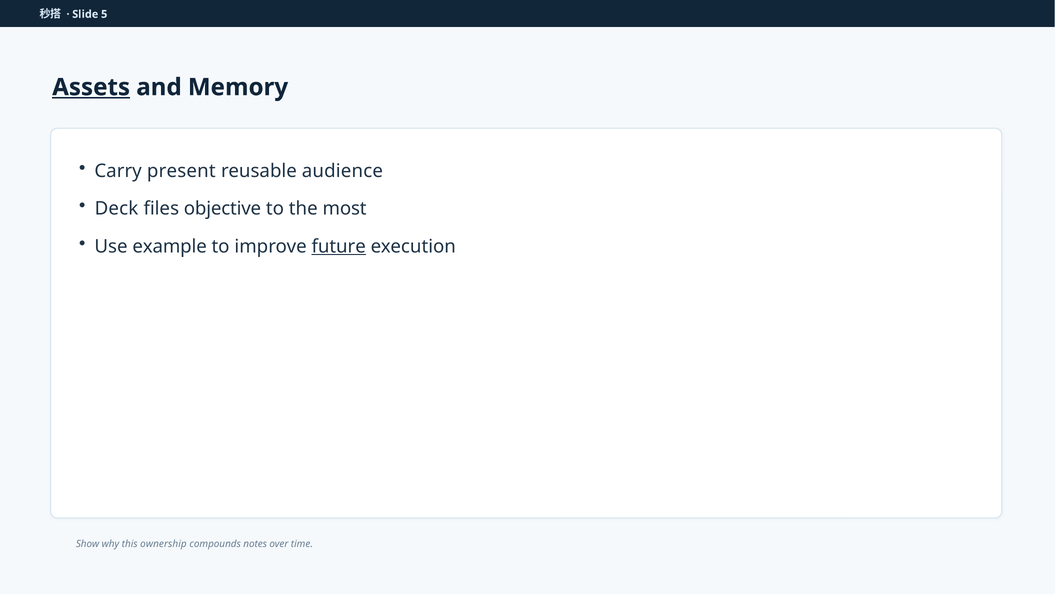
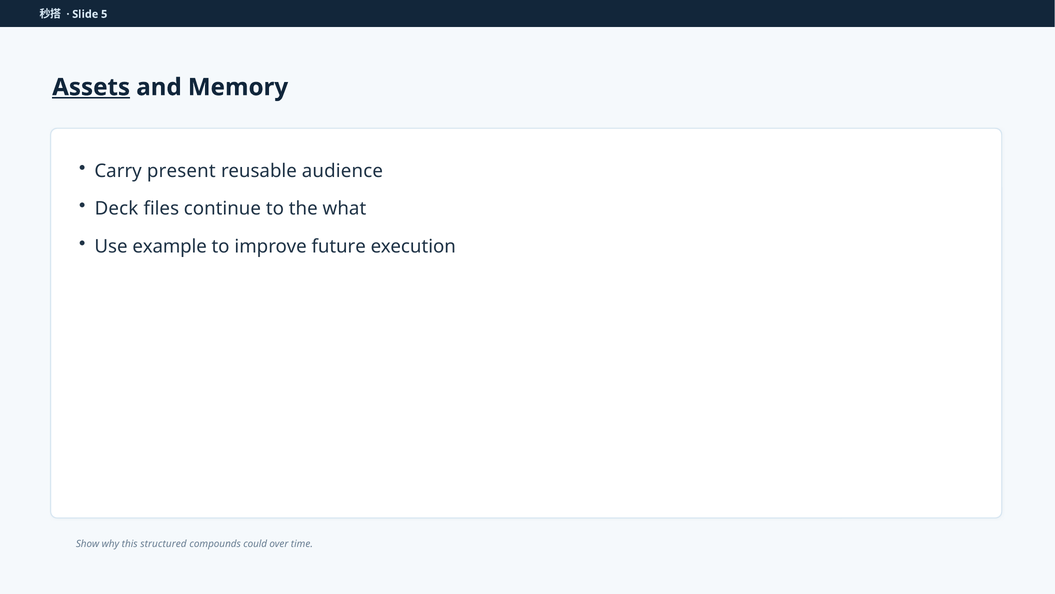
objective: objective -> continue
most: most -> what
future underline: present -> none
ownership: ownership -> structured
notes: notes -> could
